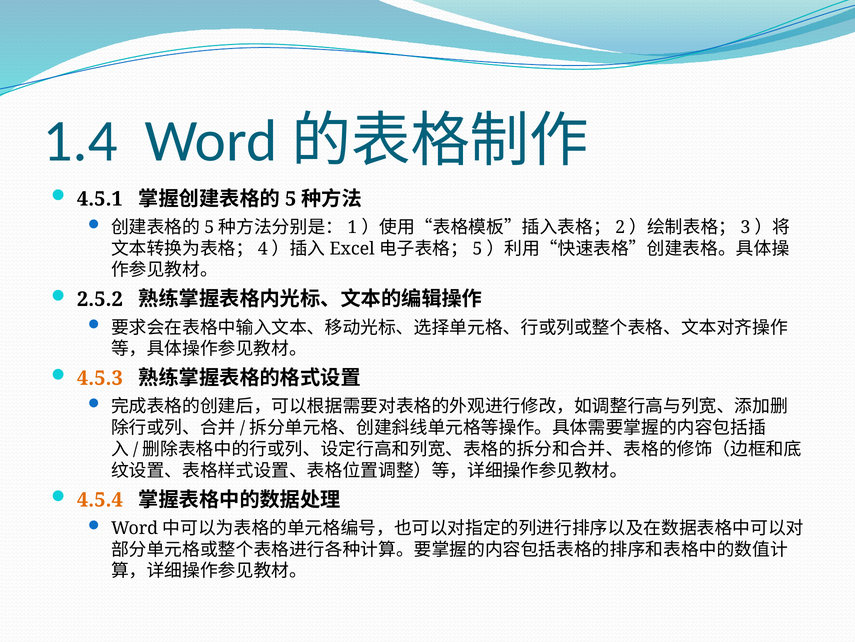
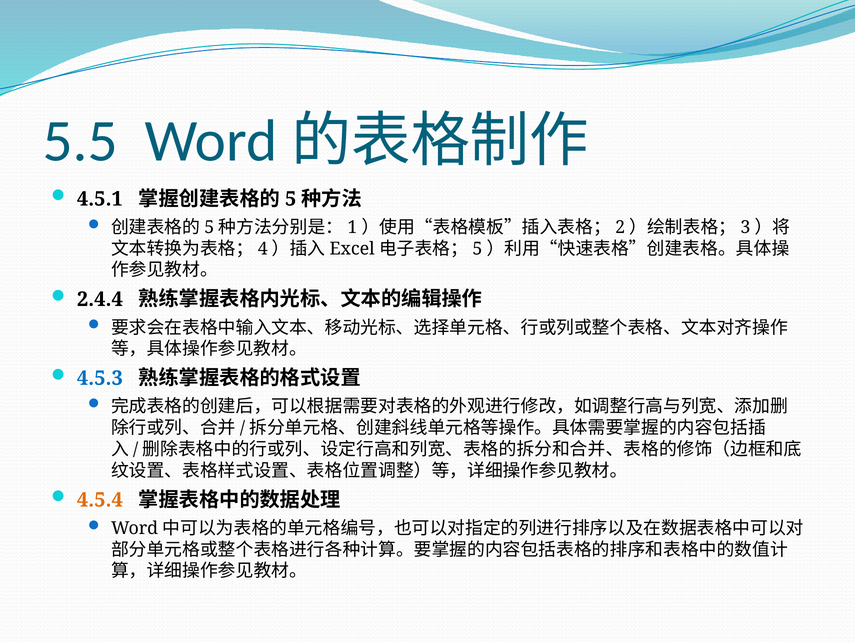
1.4: 1.4 -> 5.5
2.5.2: 2.5.2 -> 2.4.4
4.5.3 colour: orange -> blue
